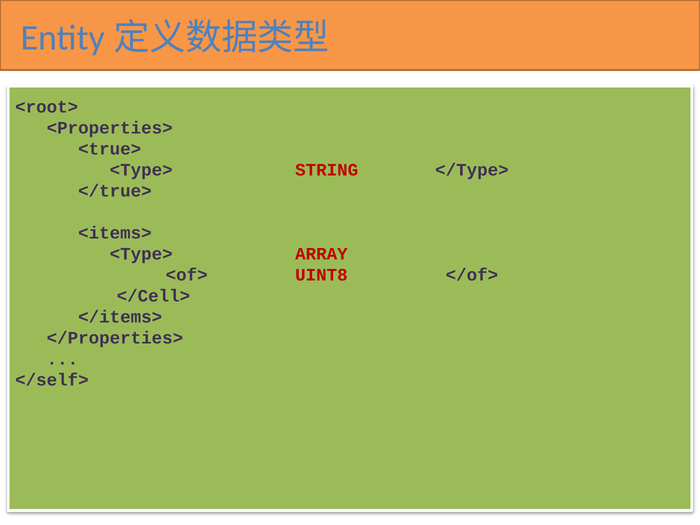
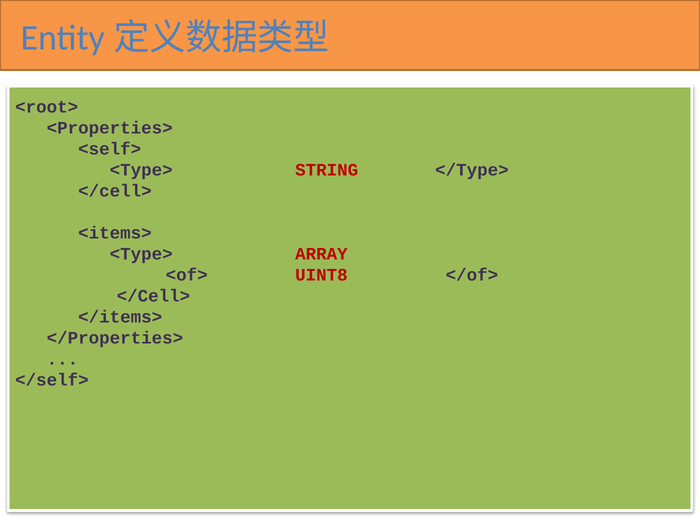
<true>: <true> -> <self>
</true> at (115, 191): </true> -> </cell>
